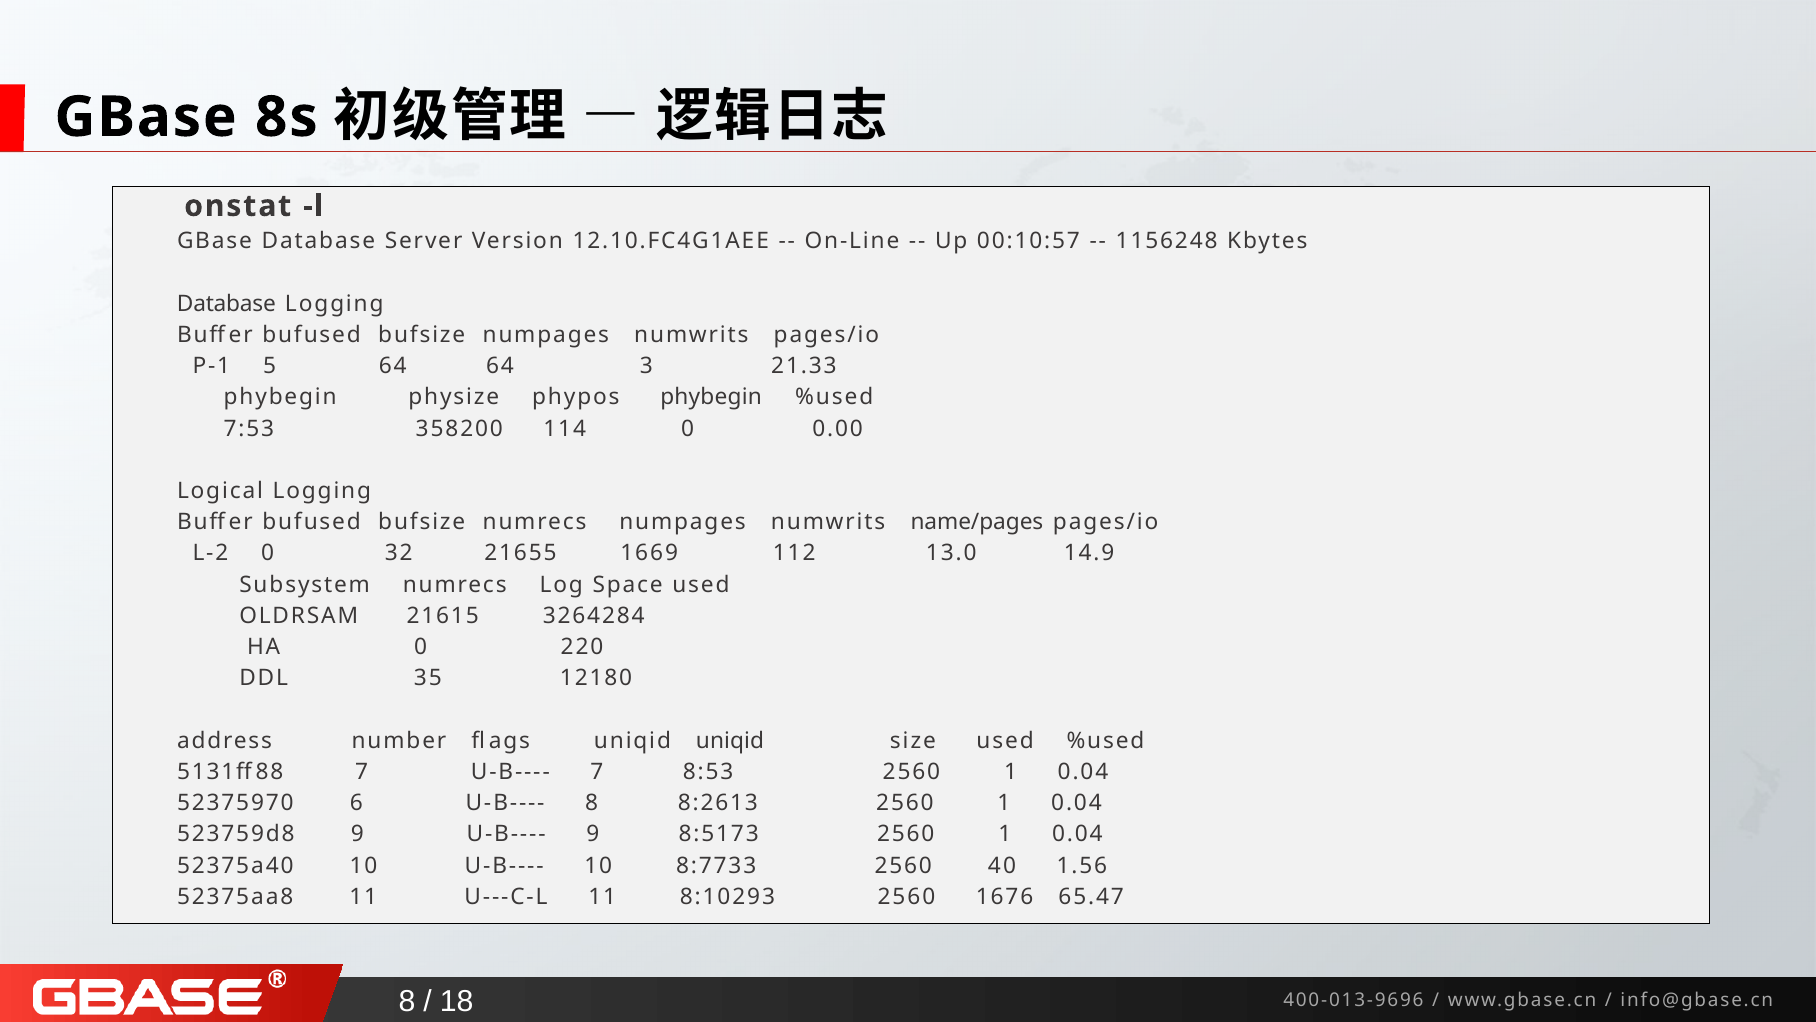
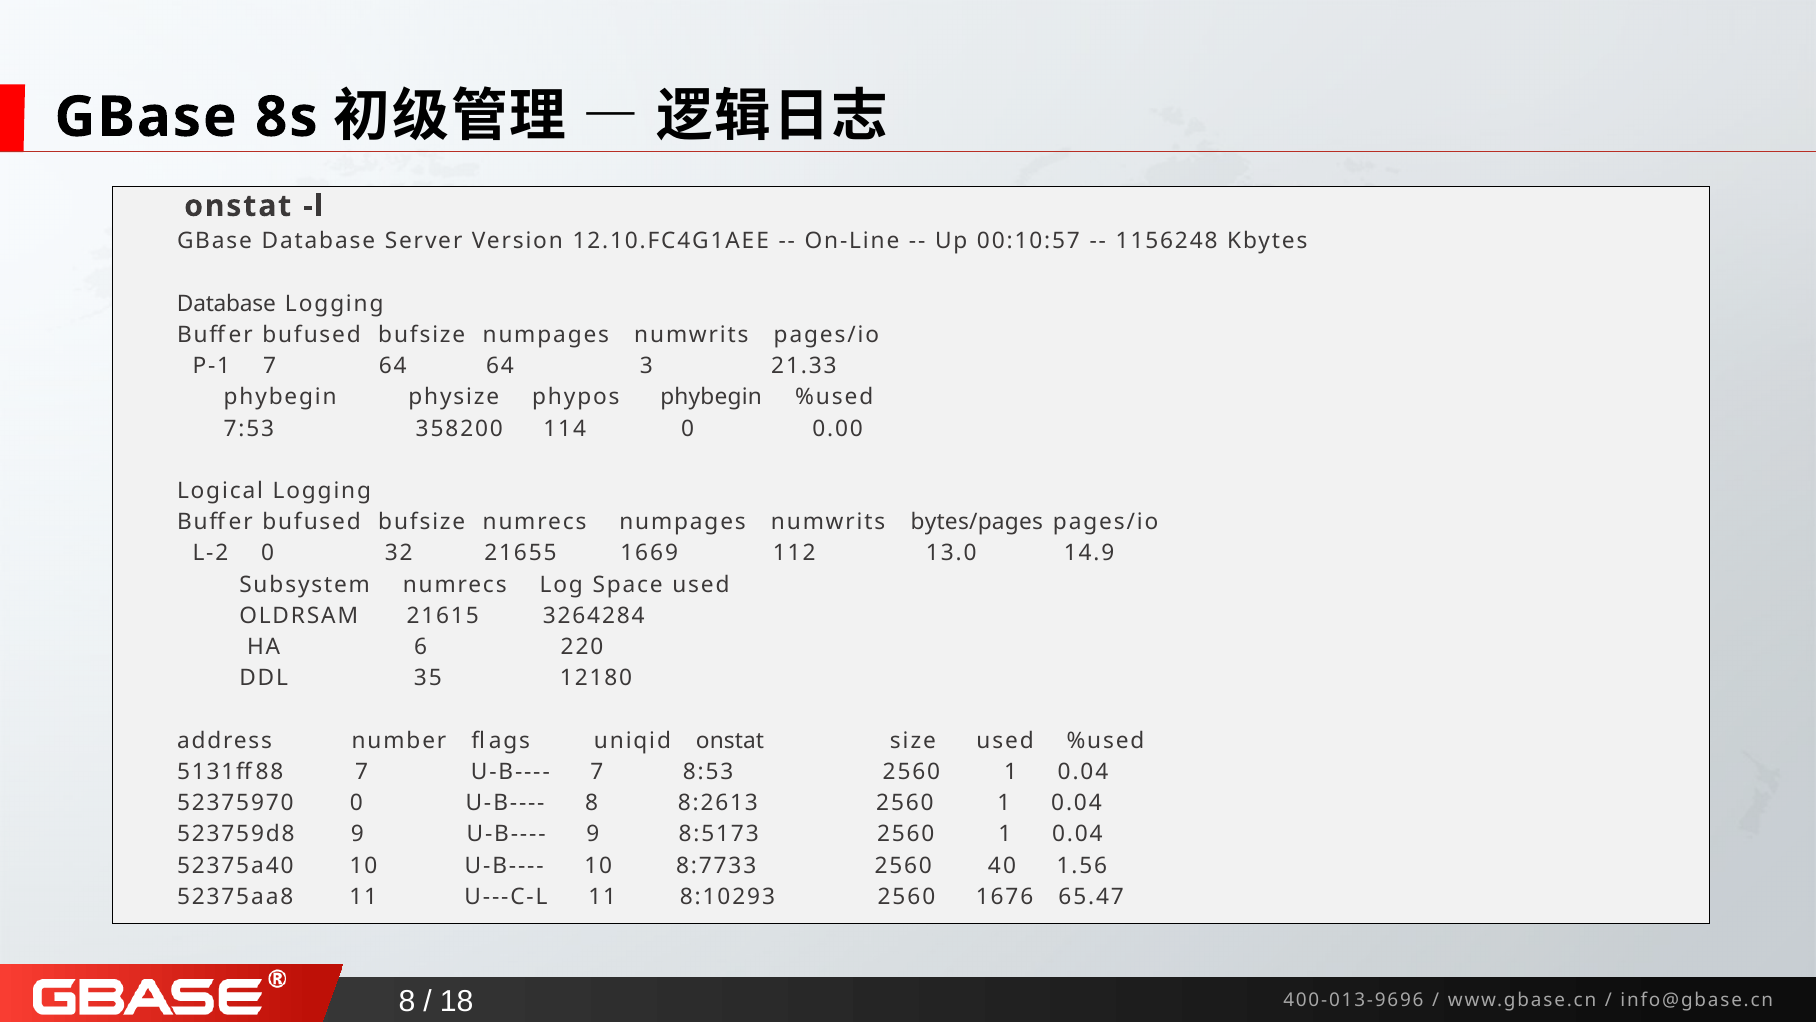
P-1 5: 5 -> 7
name/pages: name/pages -> bytes/pages
HA 0: 0 -> 6
uniqid uniqid: uniqid -> onstat
52375970 6: 6 -> 0
